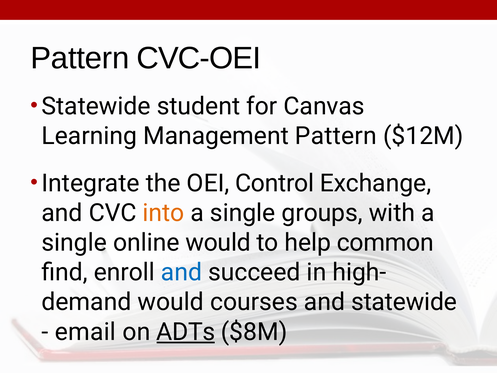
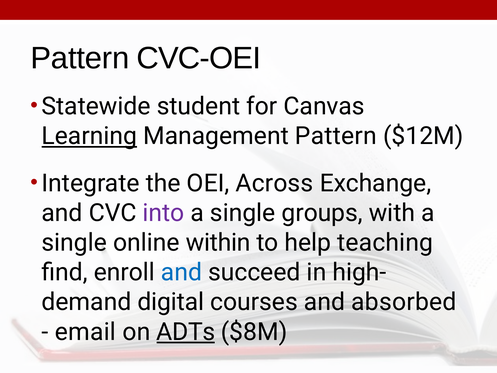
Learning underline: none -> present
Control: Control -> Across
into colour: orange -> purple
online would: would -> within
common: common -> teaching
would at (171, 302): would -> digital
and statewide: statewide -> absorbed
